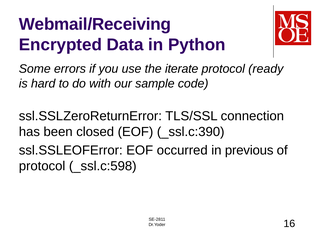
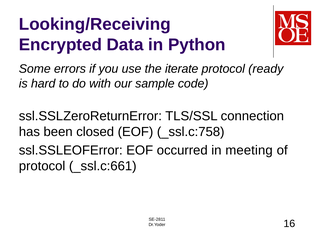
Webmail/Receiving: Webmail/Receiving -> Looking/Receiving
_ssl.c:390: _ssl.c:390 -> _ssl.c:758
previous: previous -> meeting
_ssl.c:598: _ssl.c:598 -> _ssl.c:661
